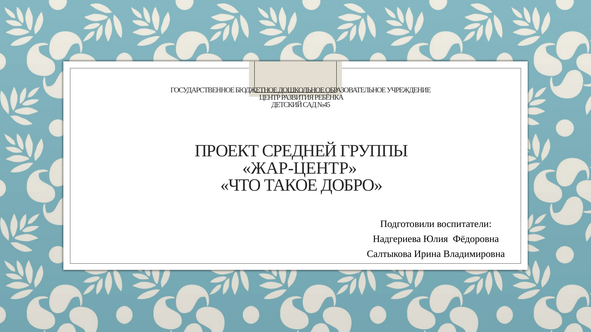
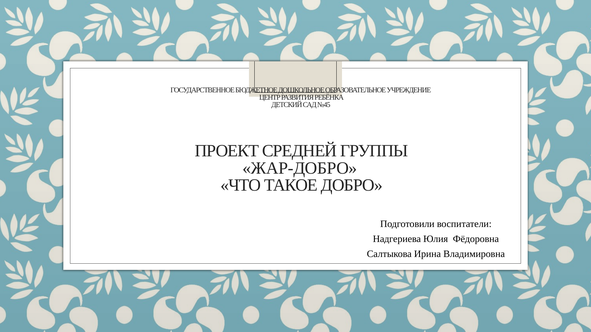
ЖАР-ЦЕНТР: ЖАР-ЦЕНТР -> ЖАР-ДОБРО
